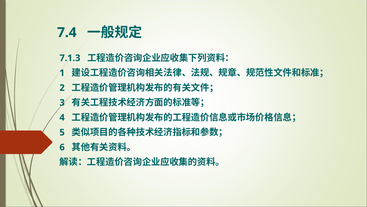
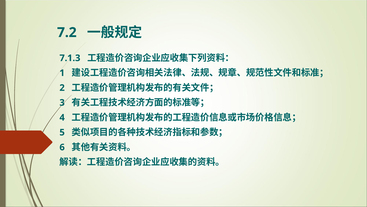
7.4: 7.4 -> 7.2
